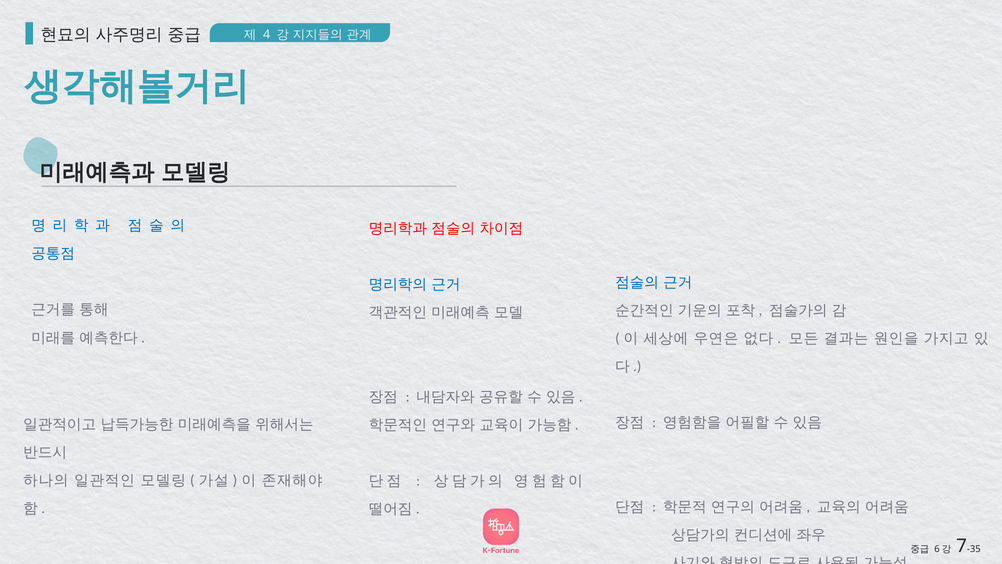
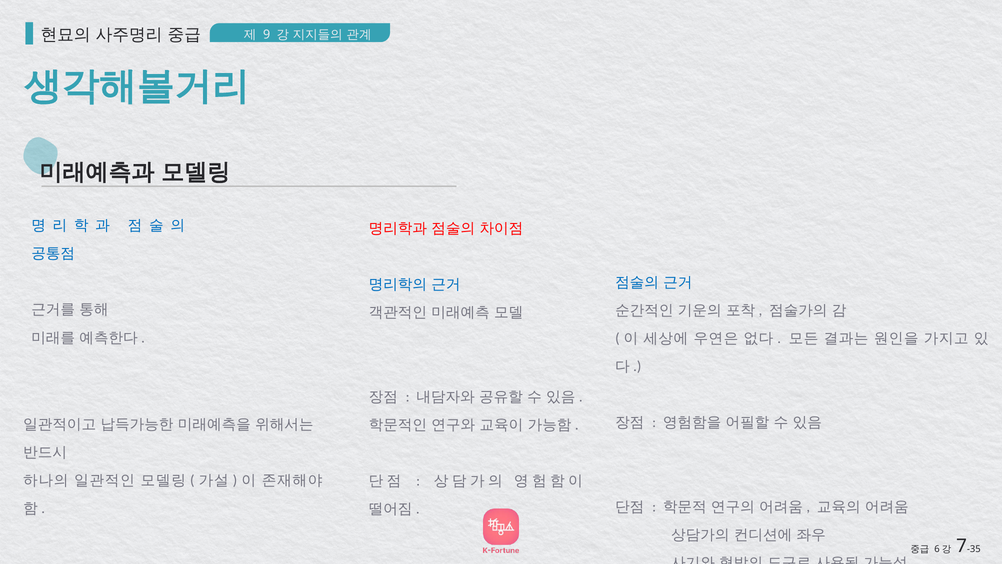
4: 4 -> 9
